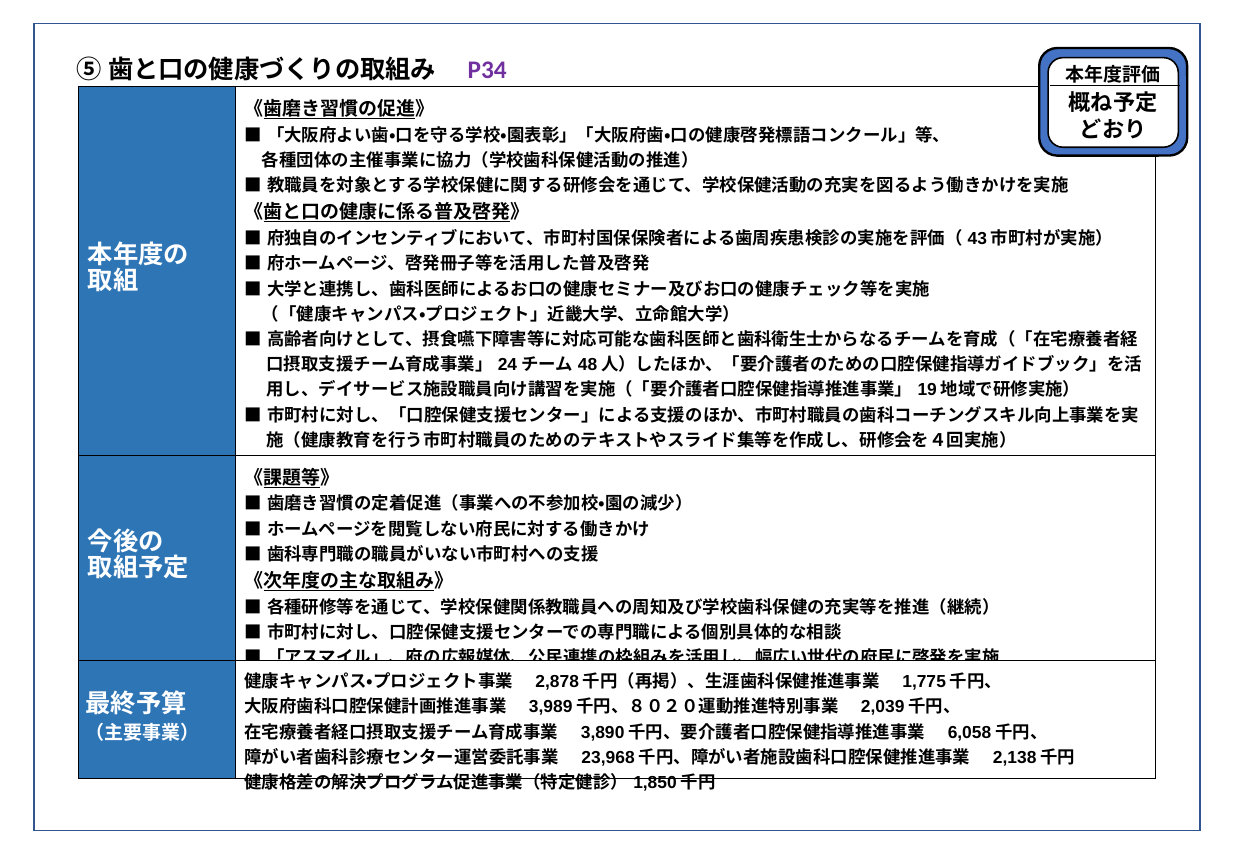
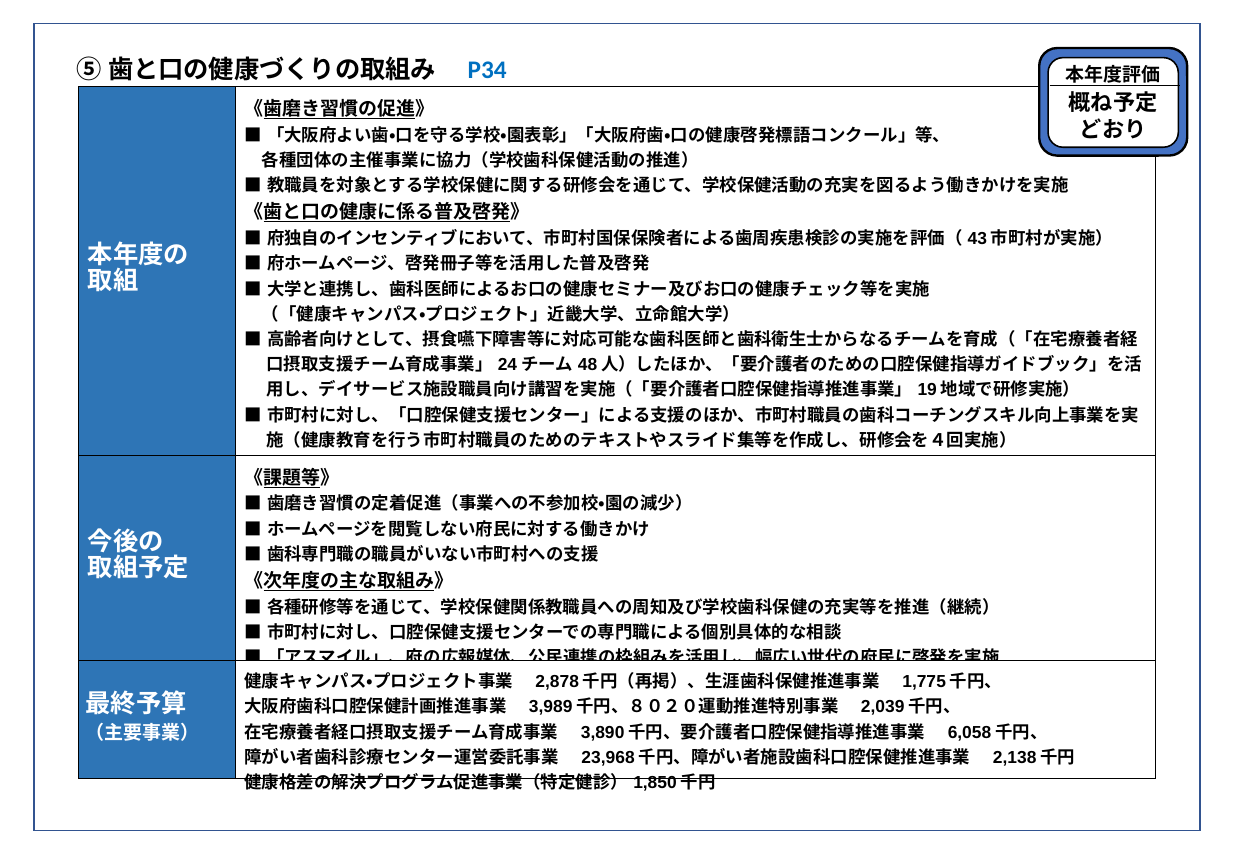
P34 colour: purple -> blue
